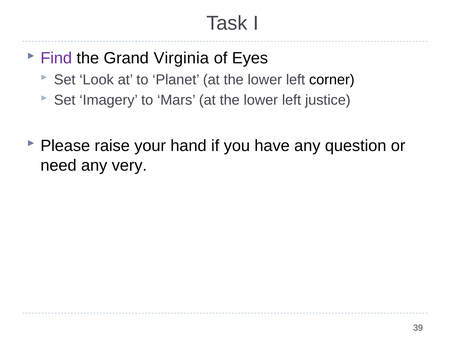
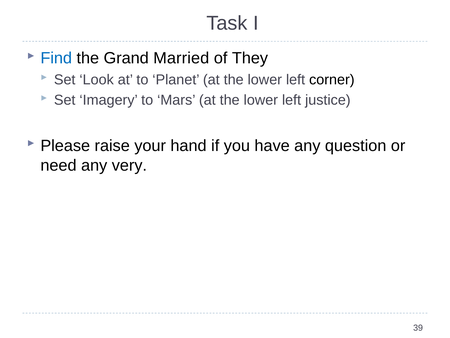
Find colour: purple -> blue
Virginia: Virginia -> Married
Eyes: Eyes -> They
